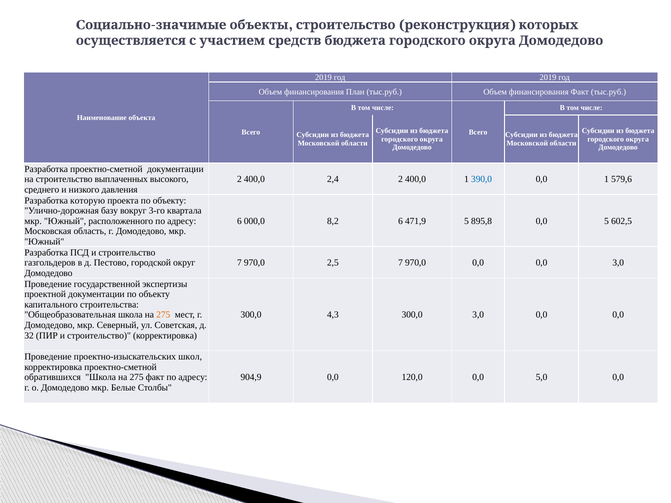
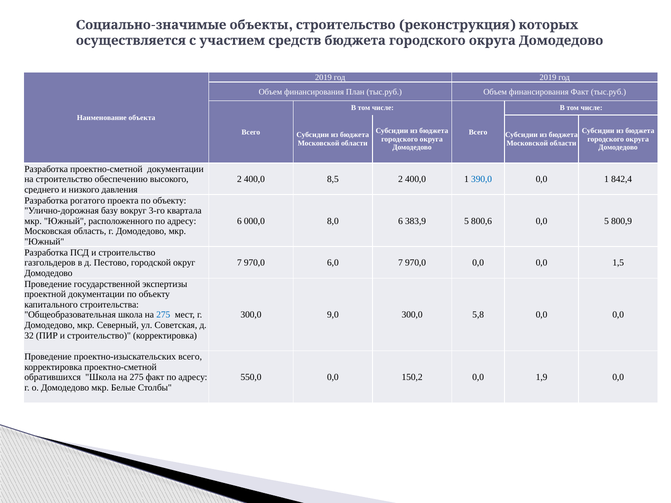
2,4: 2,4 -> 8,5
579,6: 579,6 -> 842,4
выплаченных: выплаченных -> обеспечению
которую: которую -> рогатого
8,2: 8,2 -> 8,0
471,9: 471,9 -> 383,9
895,8: 895,8 -> 800,6
602,5: 602,5 -> 800,9
2,5: 2,5 -> 6,0
0,0 3,0: 3,0 -> 1,5
275 at (163, 315) colour: orange -> blue
4,3: 4,3 -> 9,0
300,0 3,0: 3,0 -> 5,8
проектно-изыскательских школ: школ -> всего
904,9: 904,9 -> 550,0
120,0: 120,0 -> 150,2
5,0: 5,0 -> 1,9
